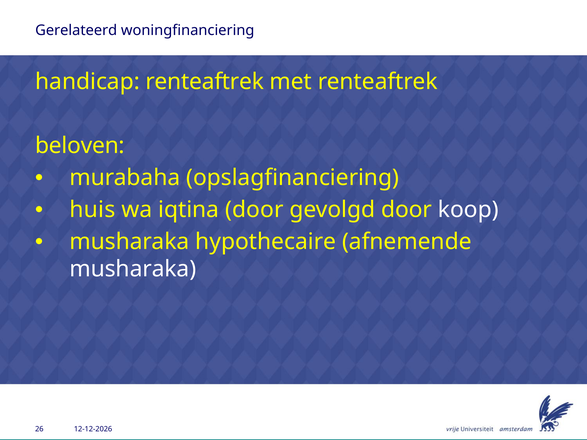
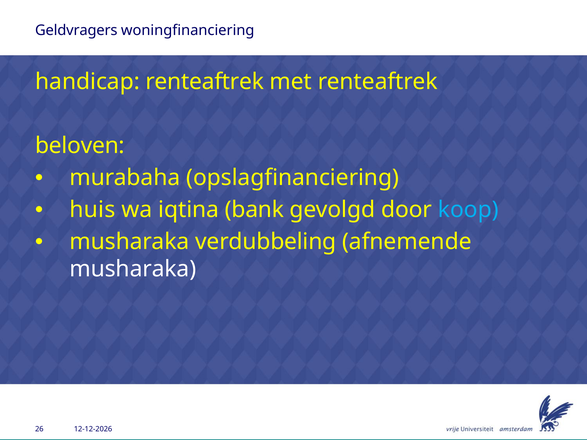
Gerelateerd: Gerelateerd -> Geldvragers
iqtina door: door -> bank
koop colour: white -> light blue
hypothecaire: hypothecaire -> verdubbeling
